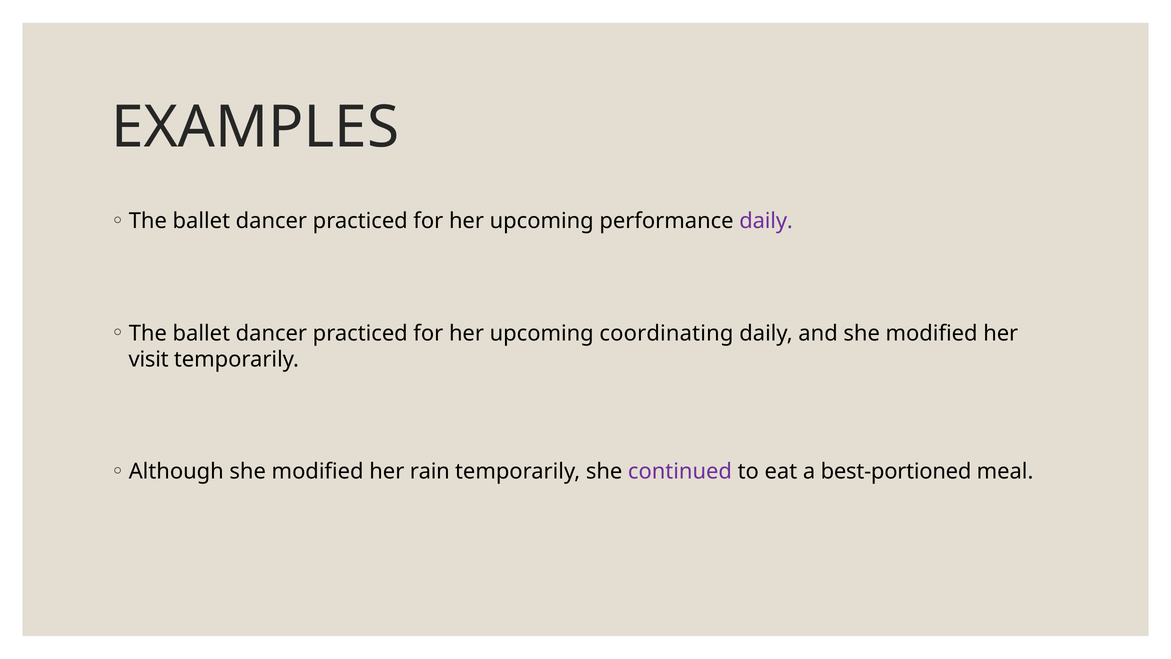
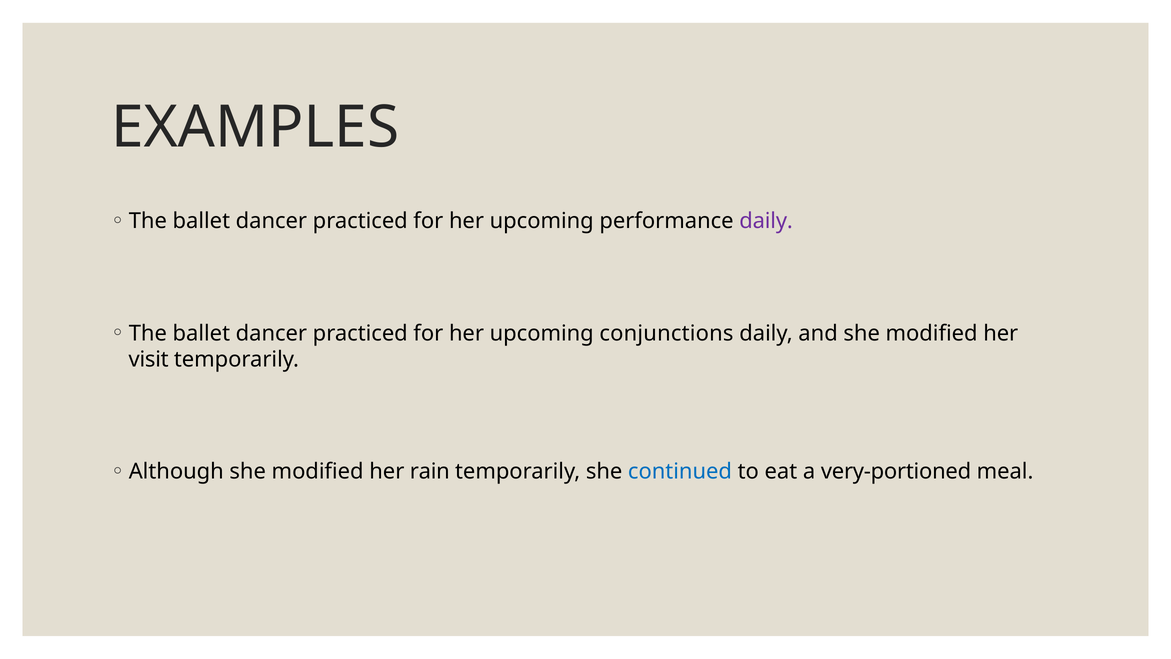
coordinating: coordinating -> conjunctions
continued colour: purple -> blue
best-portioned: best-portioned -> very-portioned
